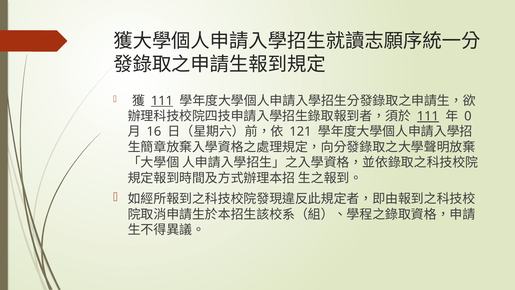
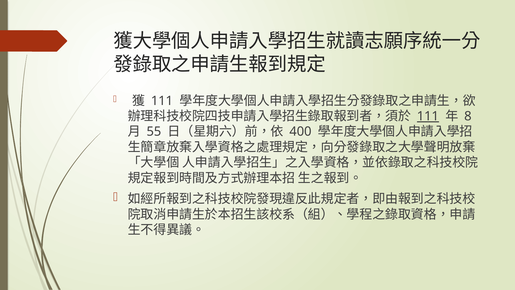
111 at (162, 101) underline: present -> none
0: 0 -> 8
16: 16 -> 55
121: 121 -> 400
